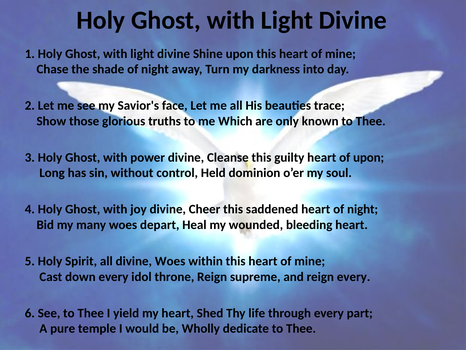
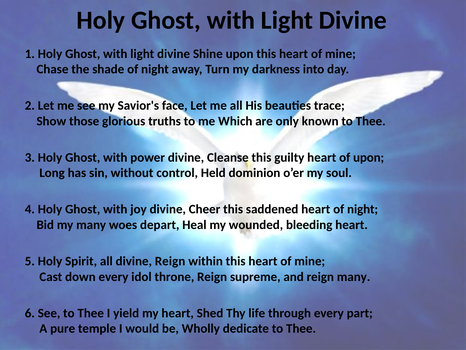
divine Woes: Woes -> Reign
reign every: every -> many
